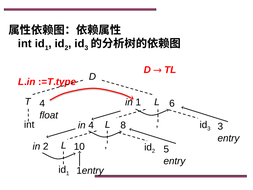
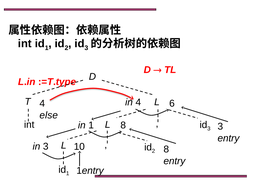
1 at (138, 102): 1 -> 4
float: float -> else
in 4: 4 -> 1
in 2: 2 -> 3
10 5: 5 -> 8
